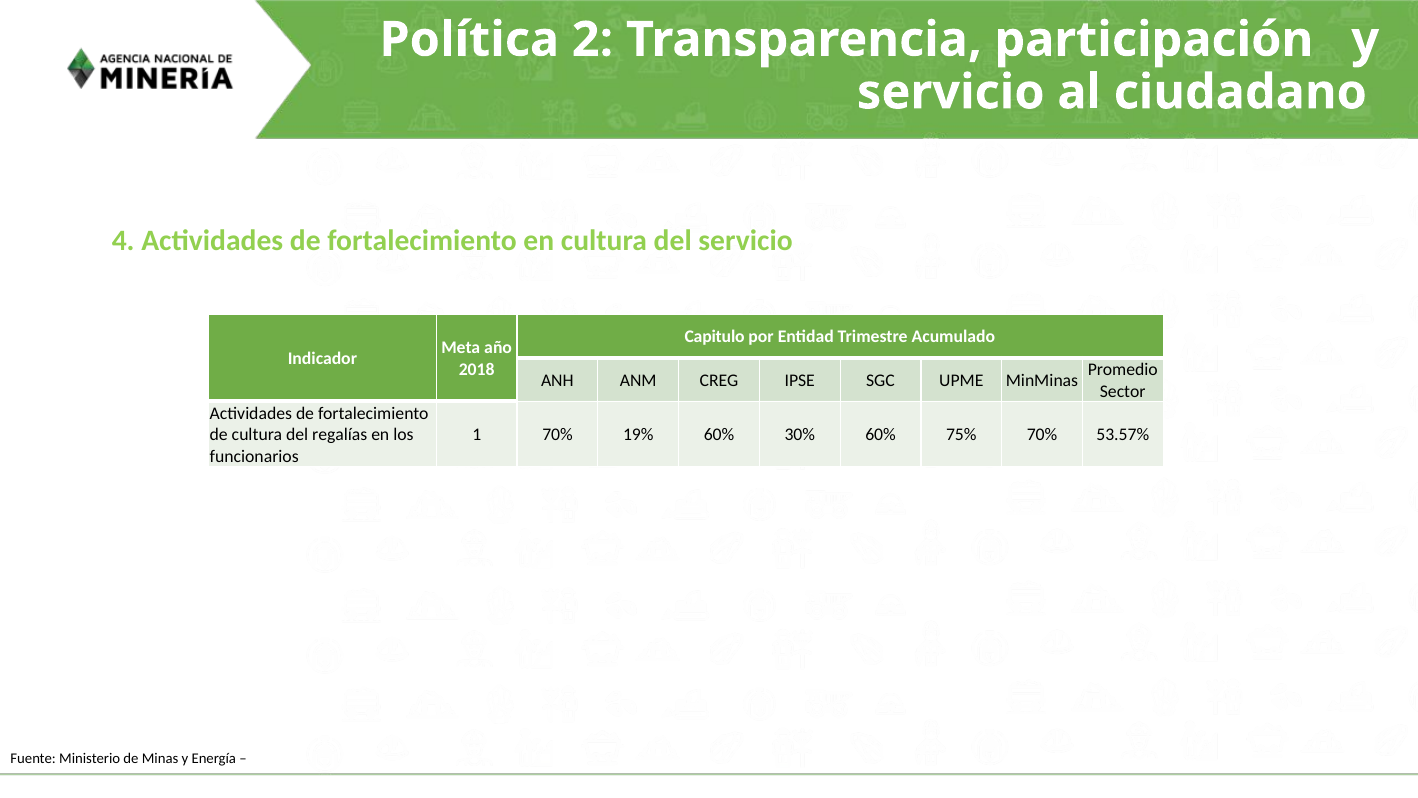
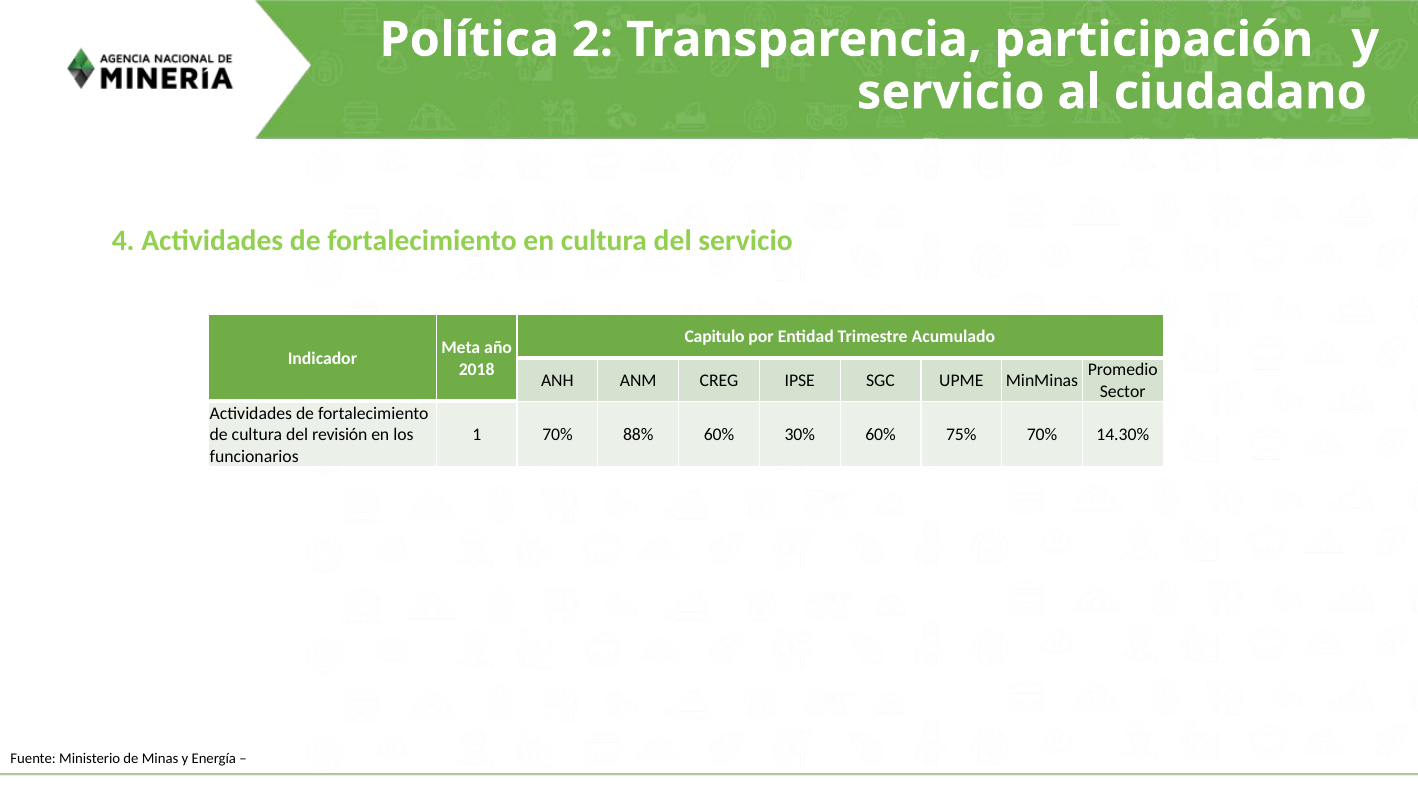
19%: 19% -> 88%
53.57%: 53.57% -> 14.30%
regalías: regalías -> revisión
